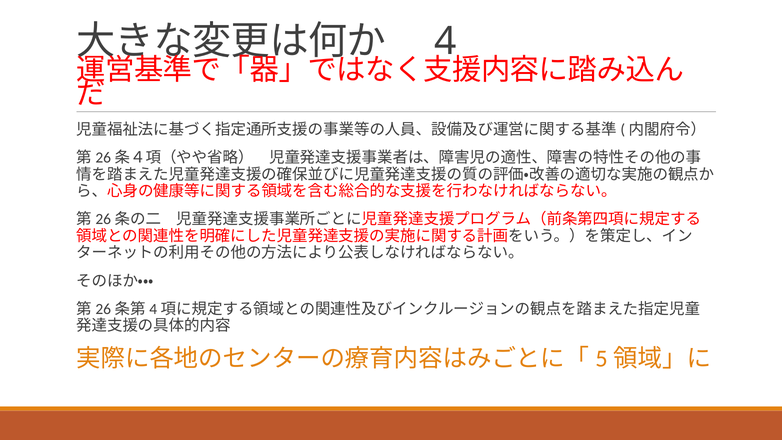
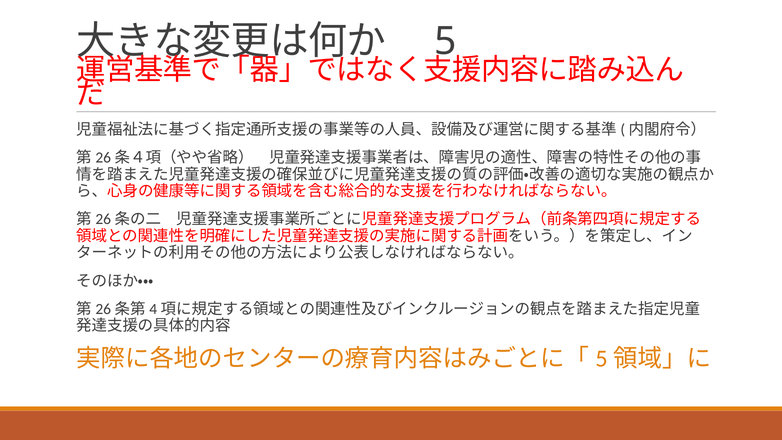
4: 4 -> 5
